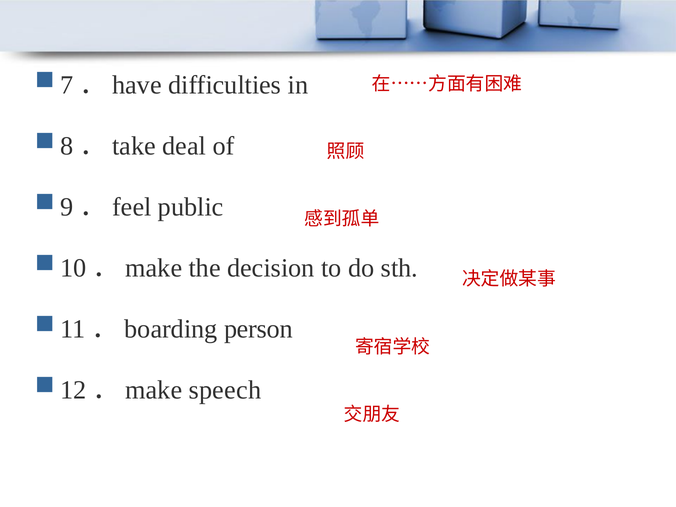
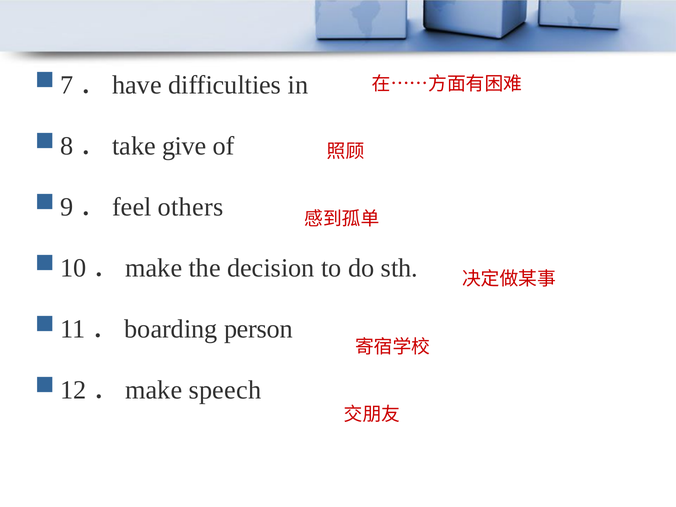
deal: deal -> give
public: public -> others
